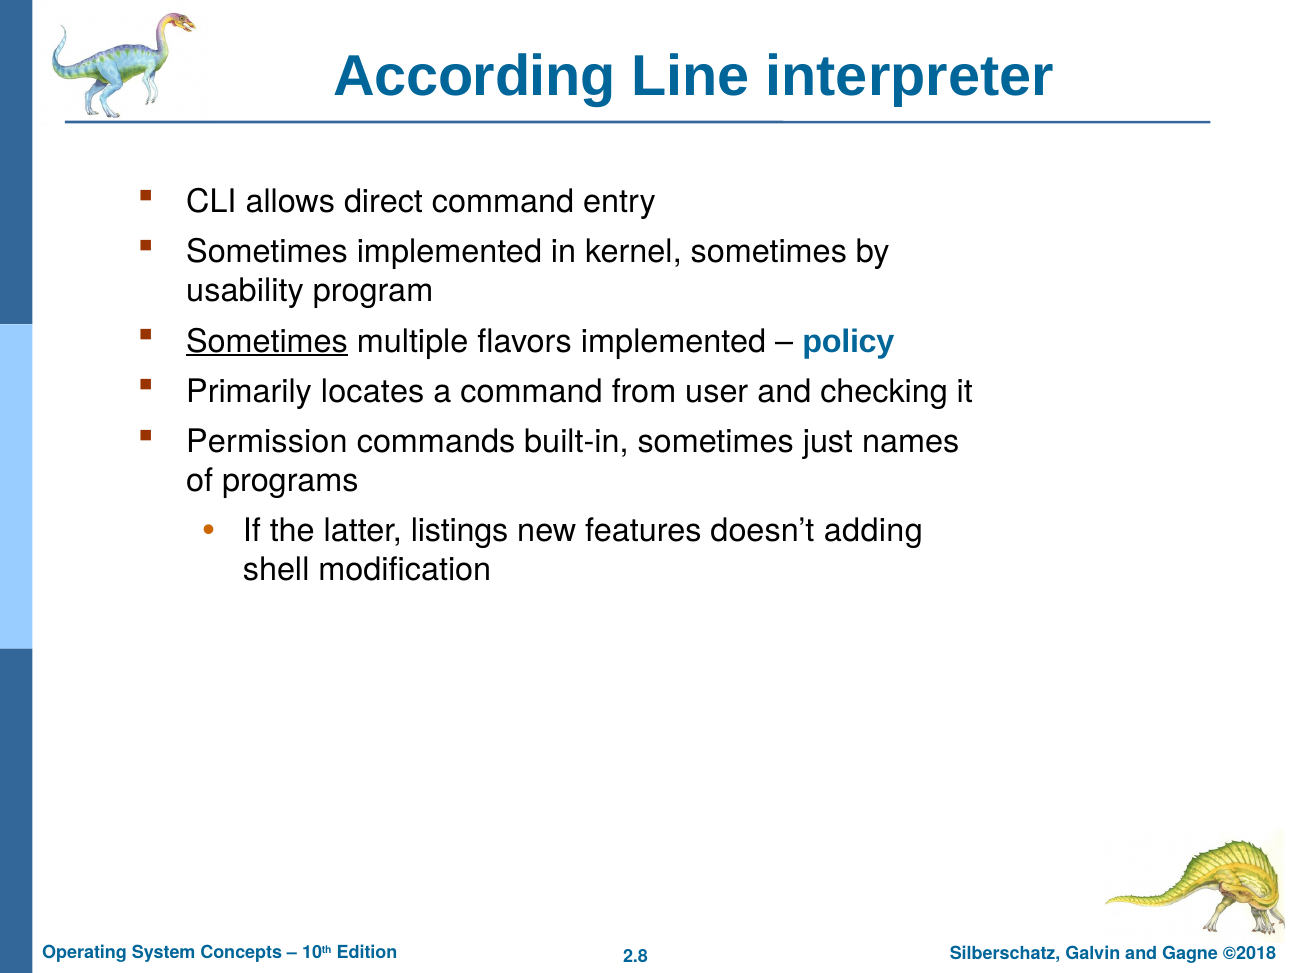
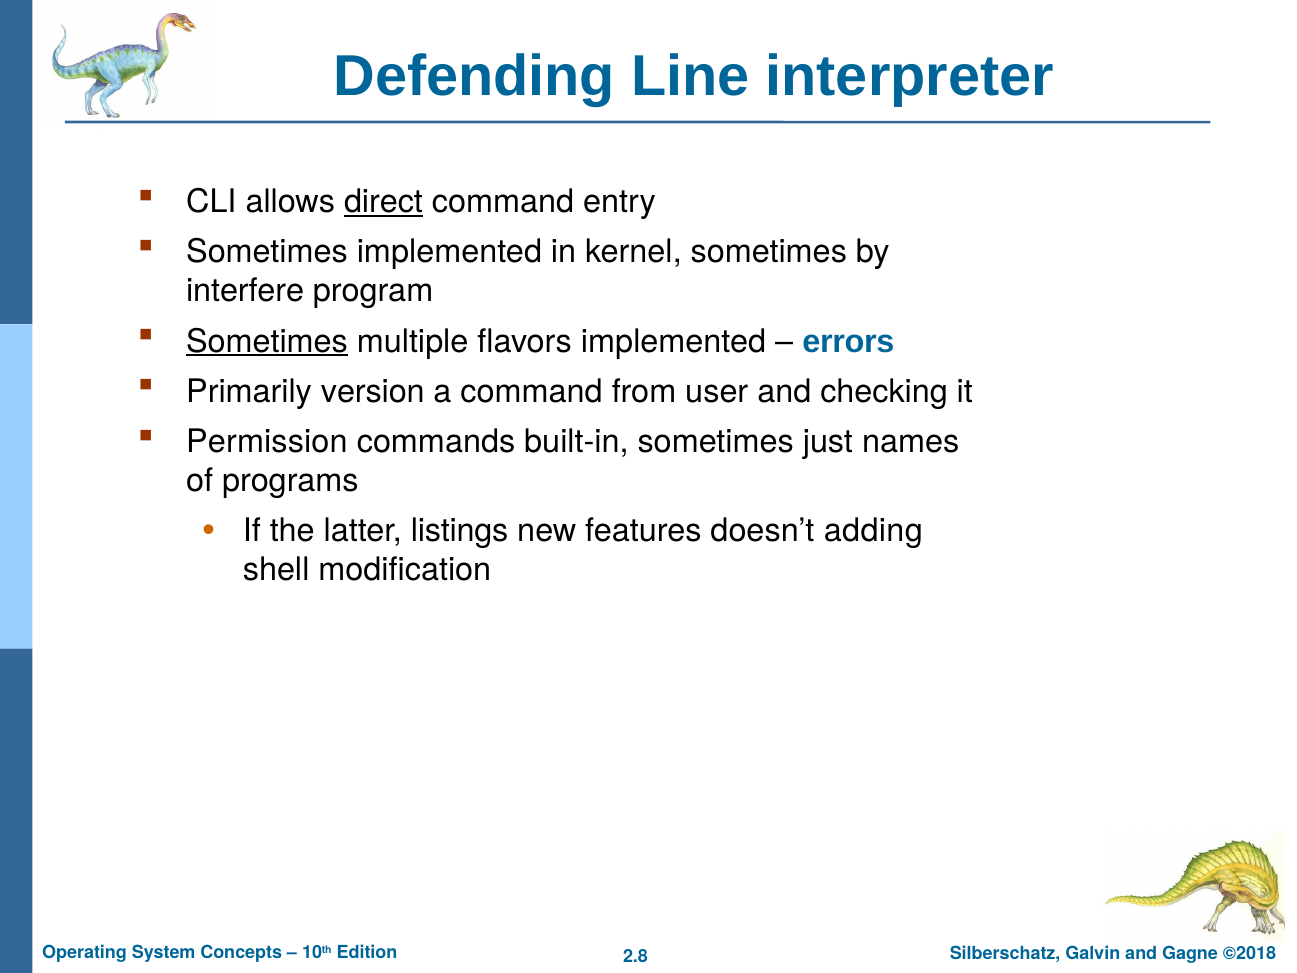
According: According -> Defending
direct underline: none -> present
usability: usability -> interfere
policy: policy -> errors
locates: locates -> version
